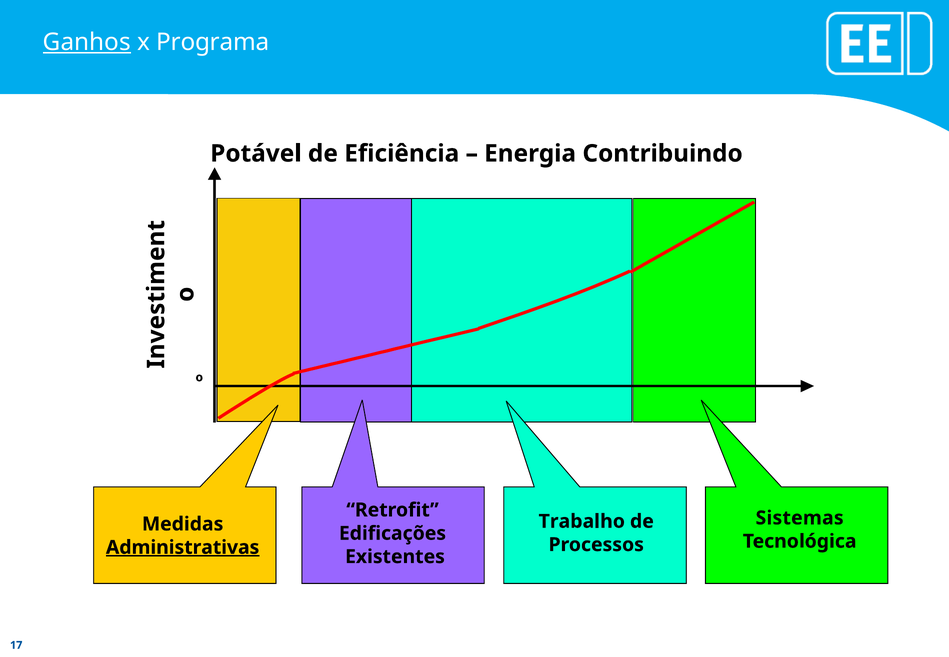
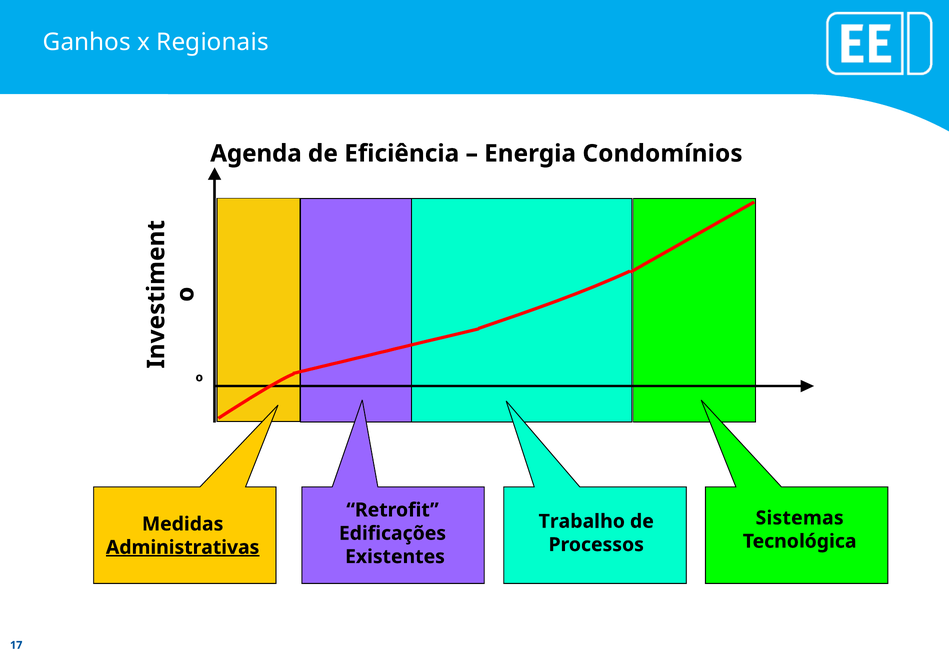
Ganhos underline: present -> none
Programa: Programa -> Regionais
Potável: Potável -> Agenda
Contribuindo: Contribuindo -> Condomínios
